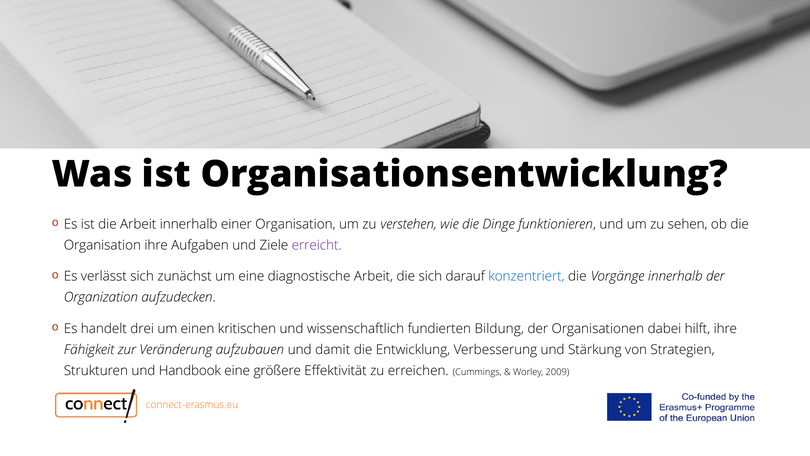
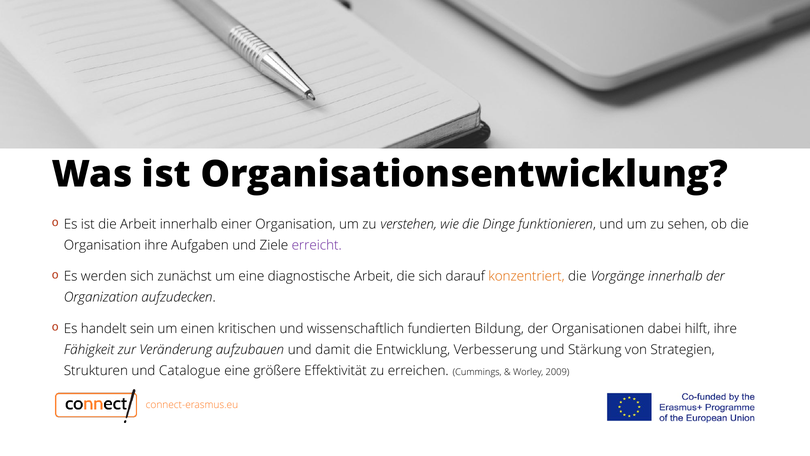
verlässt: verlässt -> werden
konzentriert colour: blue -> orange
drei: drei -> sein
Handbook: Handbook -> Catalogue
